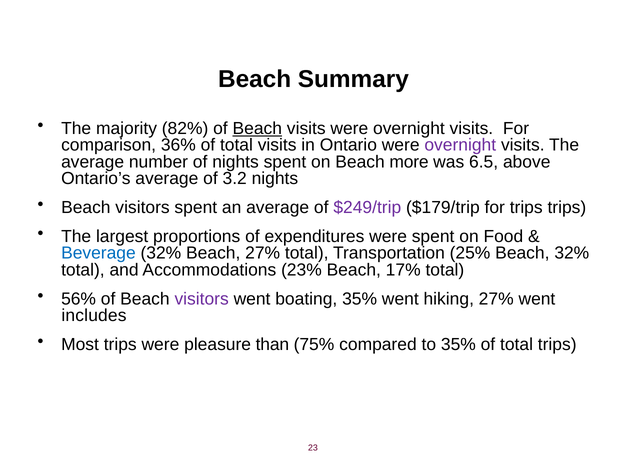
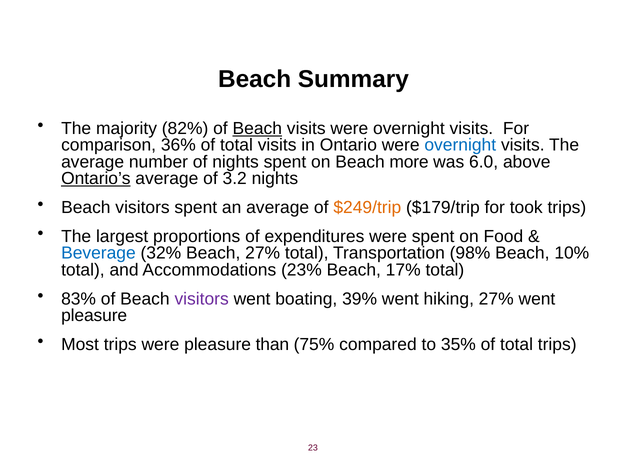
overnight at (460, 145) colour: purple -> blue
6.5: 6.5 -> 6.0
Ontario’s underline: none -> present
$249/trip colour: purple -> orange
for trips: trips -> took
25%: 25% -> 98%
Beach 32%: 32% -> 10%
56%: 56% -> 83%
boating 35%: 35% -> 39%
includes at (94, 316): includes -> pleasure
